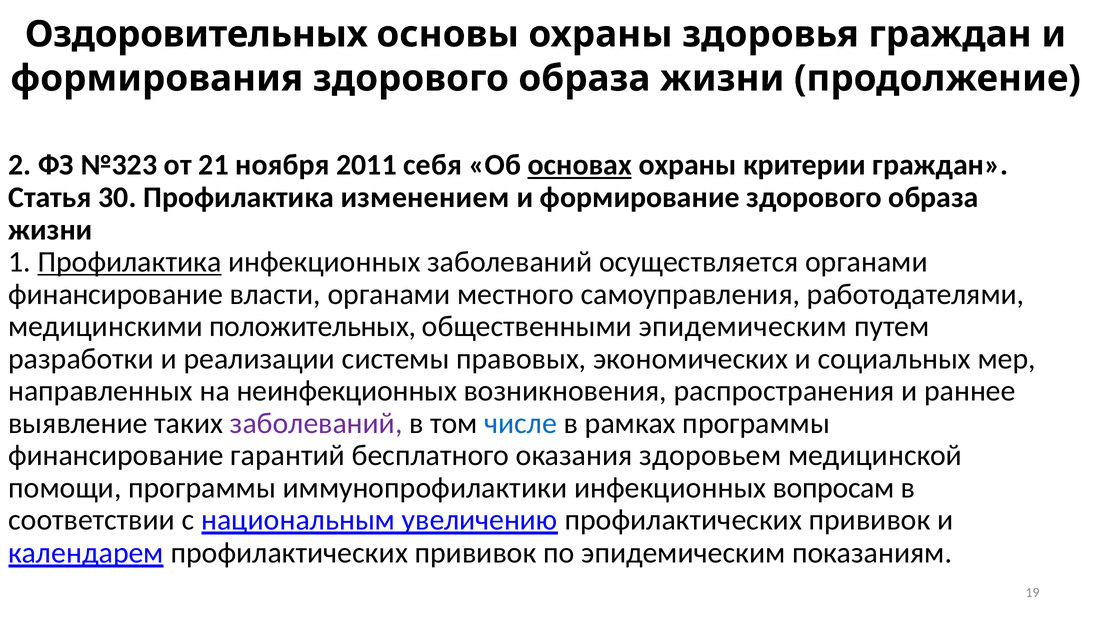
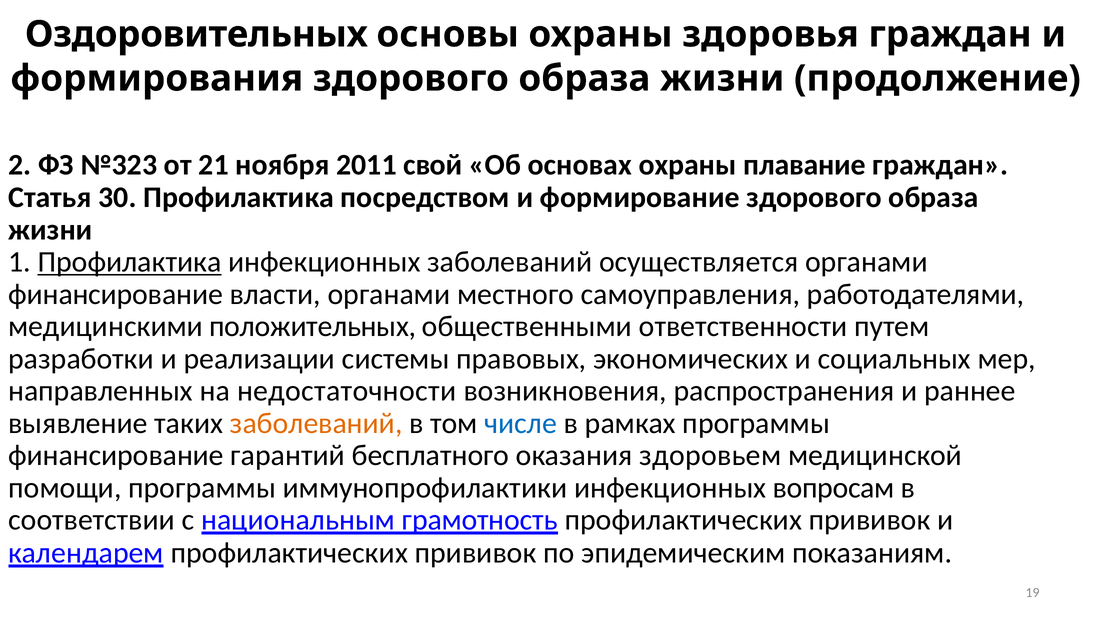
себя: себя -> свой
основах underline: present -> none
критерии: критерии -> плавание
изменением: изменением -> посредством
общественными эпидемическим: эпидемическим -> ответственности
неинфекционных: неинфекционных -> недостаточности
заболеваний at (316, 423) colour: purple -> orange
увеличению: увеличению -> грамотность
